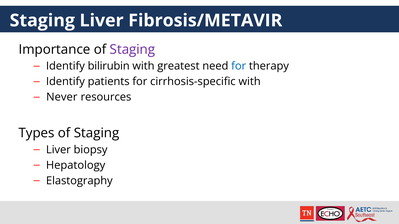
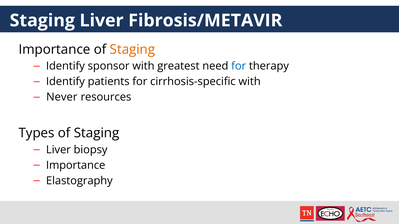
Staging at (132, 49) colour: purple -> orange
bilirubin: bilirubin -> sponsor
Hepatology at (76, 165): Hepatology -> Importance
